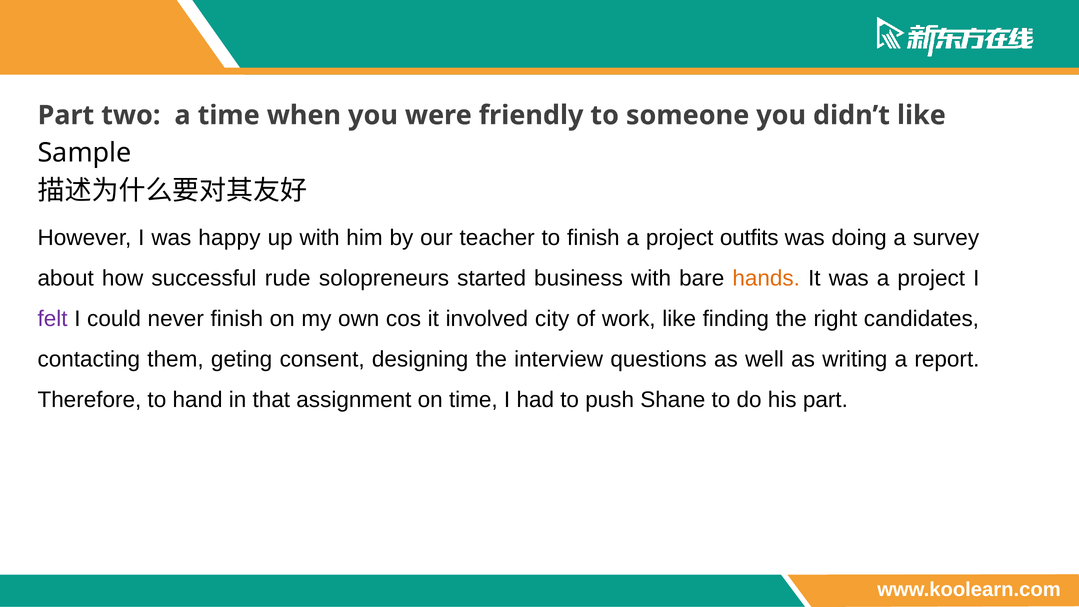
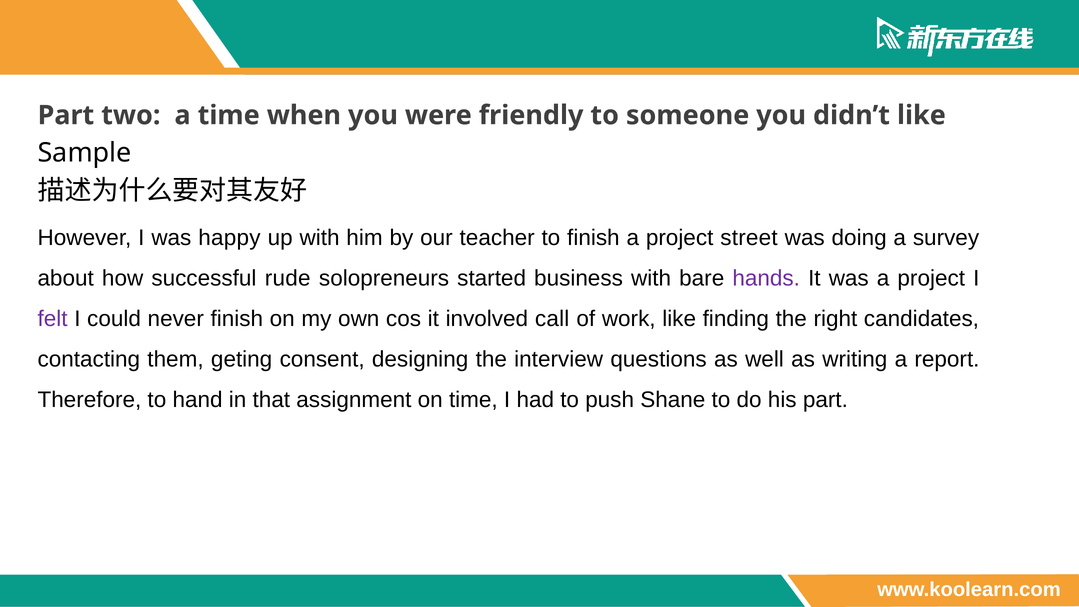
outfits: outfits -> street
hands colour: orange -> purple
city: city -> call
